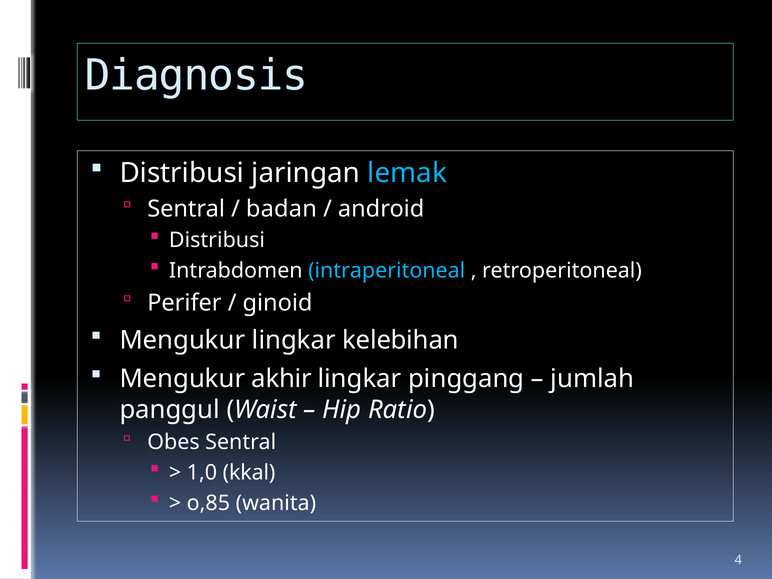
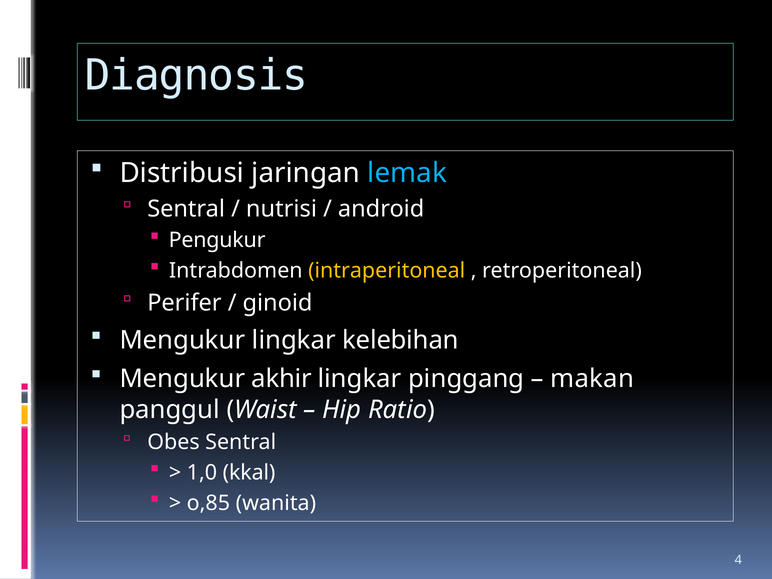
badan: badan -> nutrisi
Distribusi at (217, 240): Distribusi -> Pengukur
intraperitoneal colour: light blue -> yellow
jumlah: jumlah -> makan
